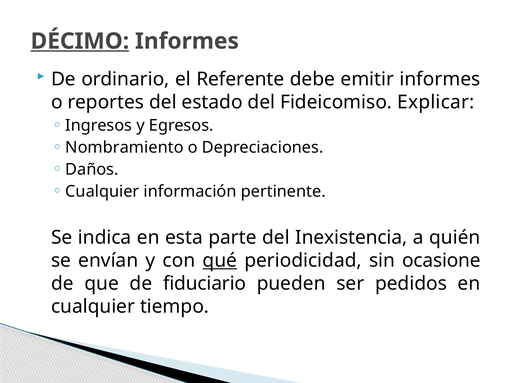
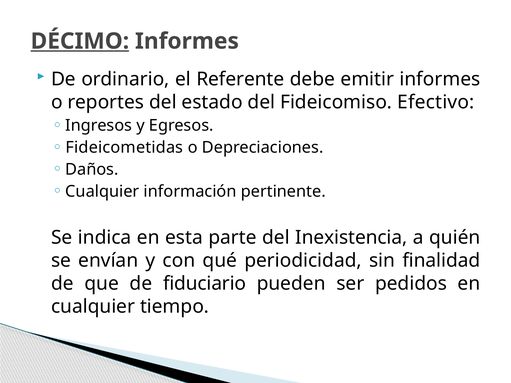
Explicar: Explicar -> Efectivo
Nombramiento: Nombramiento -> Fideicometidas
qué underline: present -> none
ocasione: ocasione -> finalidad
